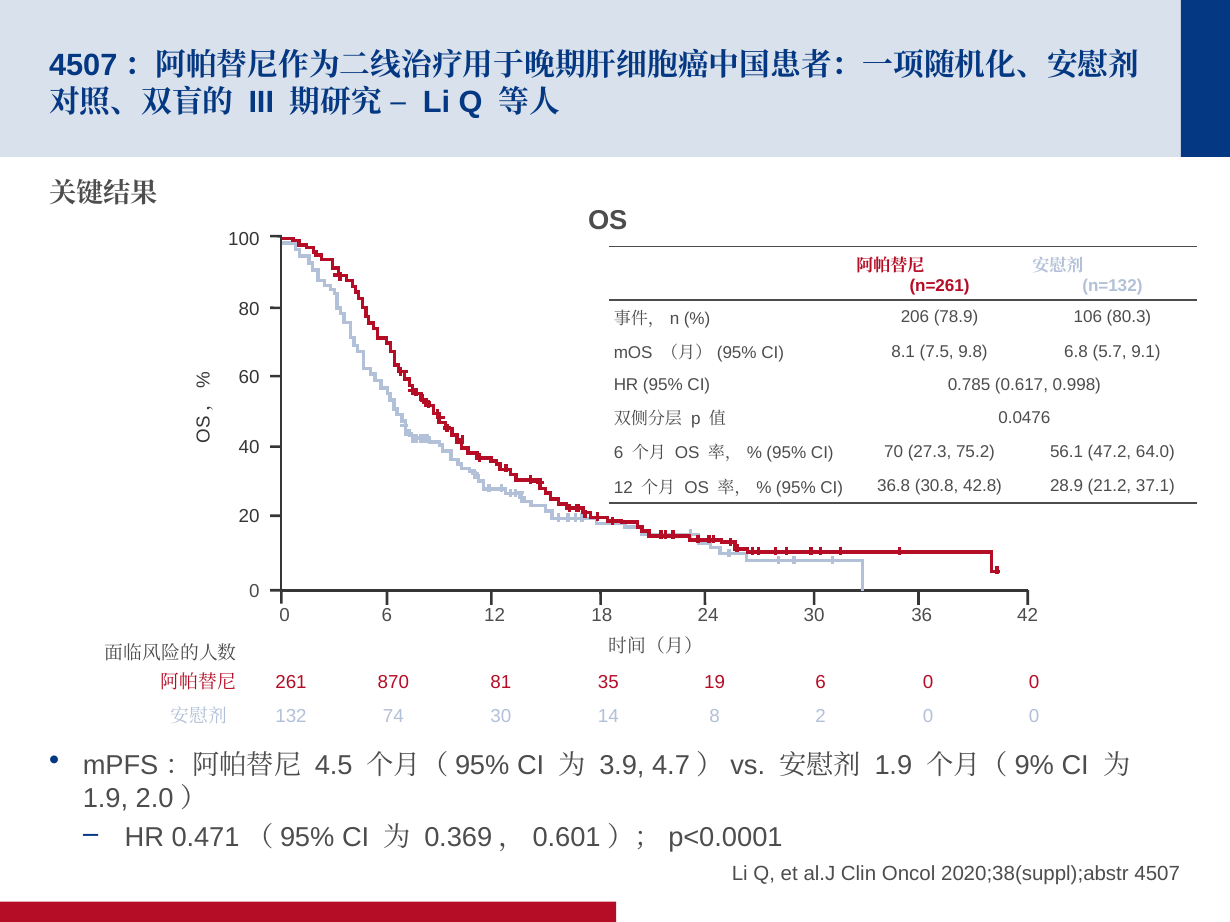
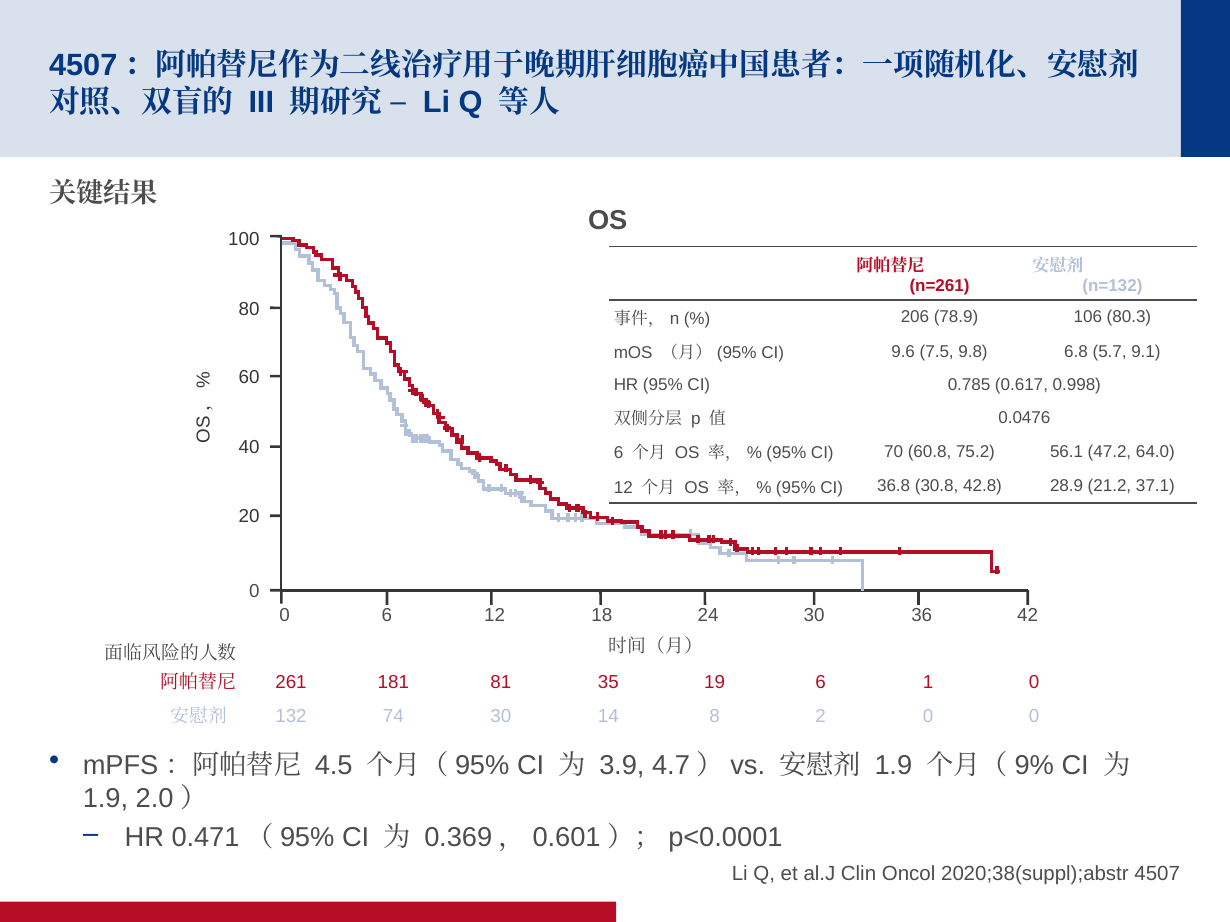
8.1: 8.1 -> 9.6
27.3: 27.3 -> 60.8
870: 870 -> 181
6 0: 0 -> 1
